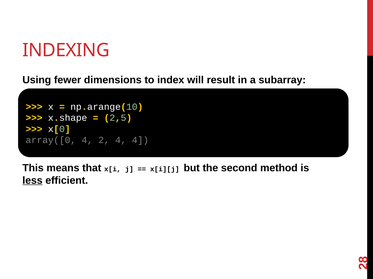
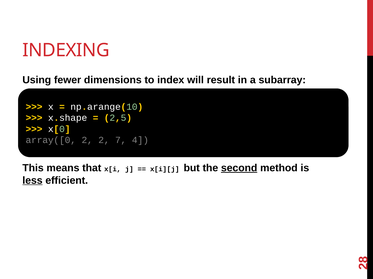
array([0 4: 4 -> 2
2 4: 4 -> 7
second underline: none -> present
